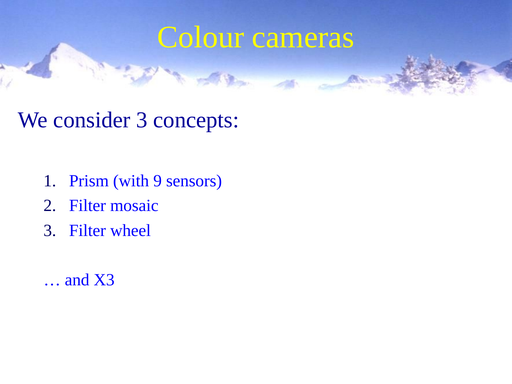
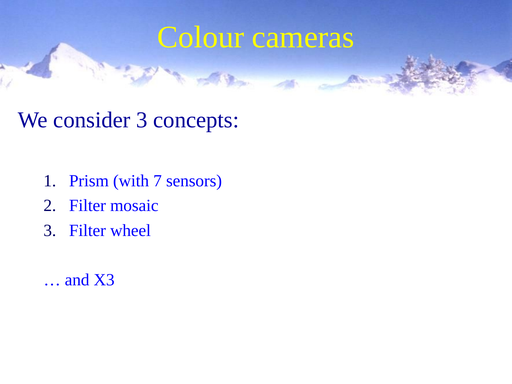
9: 9 -> 7
